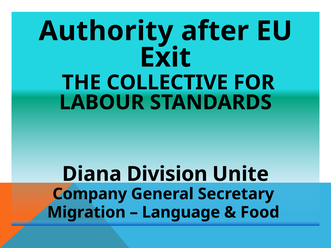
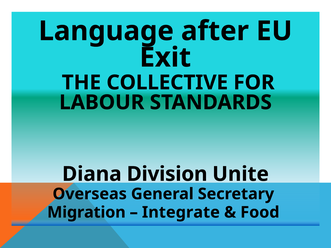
Authority: Authority -> Language
Company: Company -> Overseas
Language: Language -> Integrate
